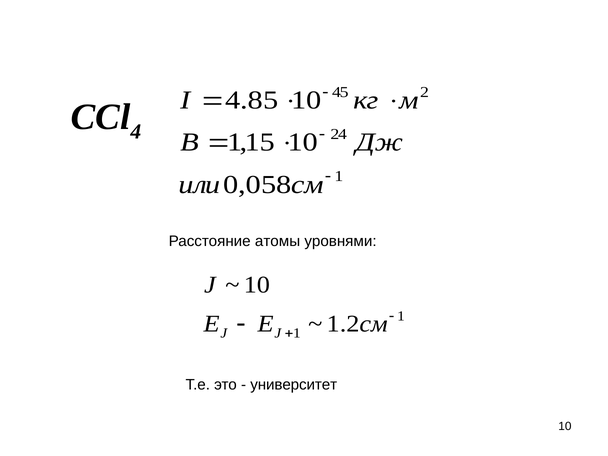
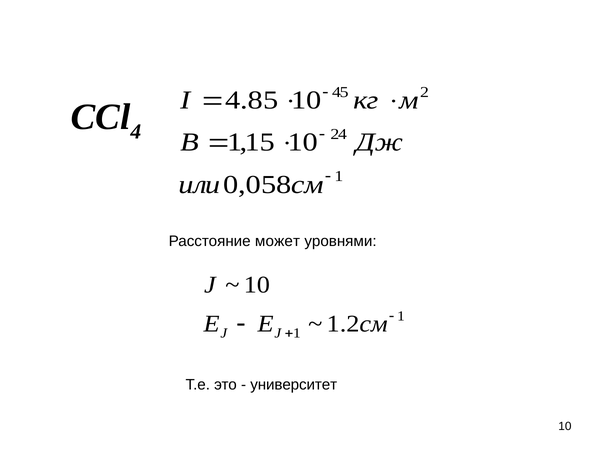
атомы: атомы -> может
